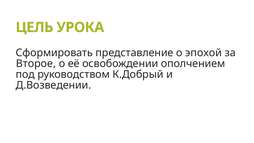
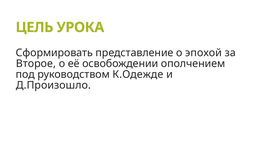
К.Добрый: К.Добрый -> К.Одежде
Д.Возведении: Д.Возведении -> Д.Произошло
